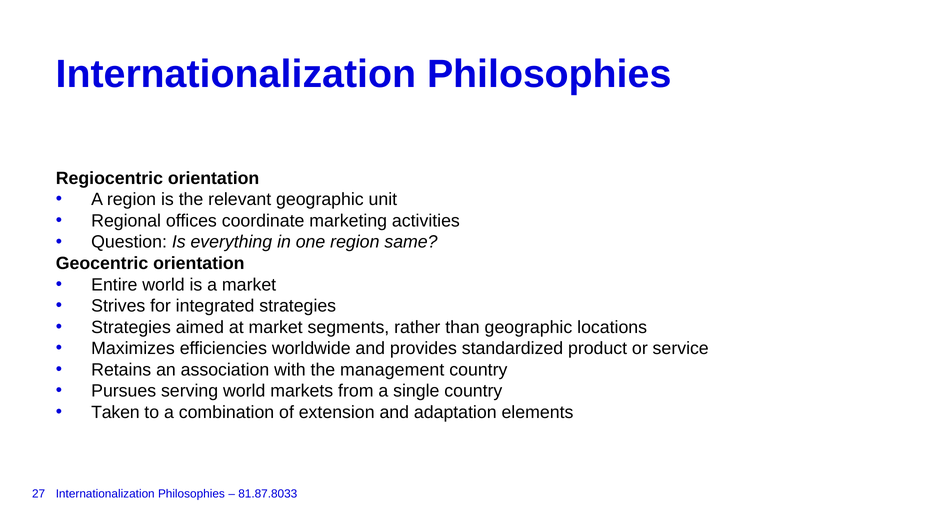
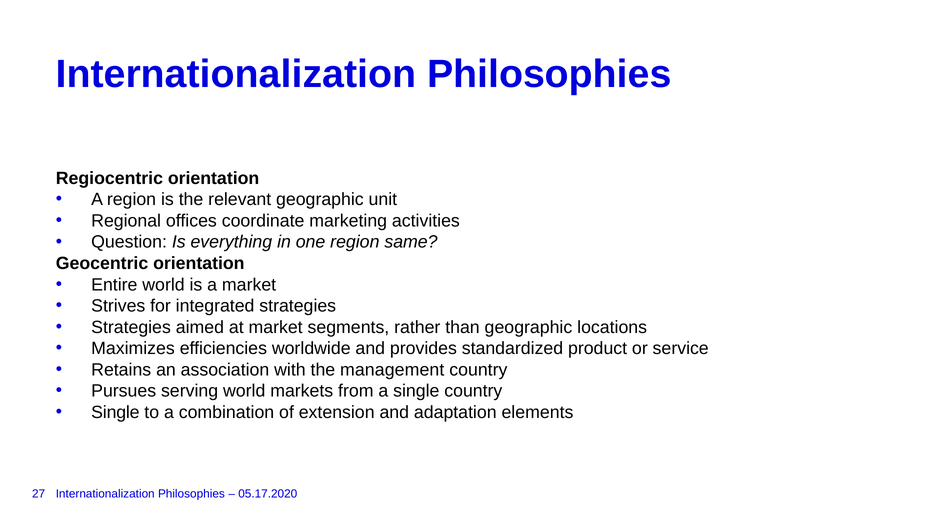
Taken at (115, 412): Taken -> Single
81.87.8033: 81.87.8033 -> 05.17.2020
